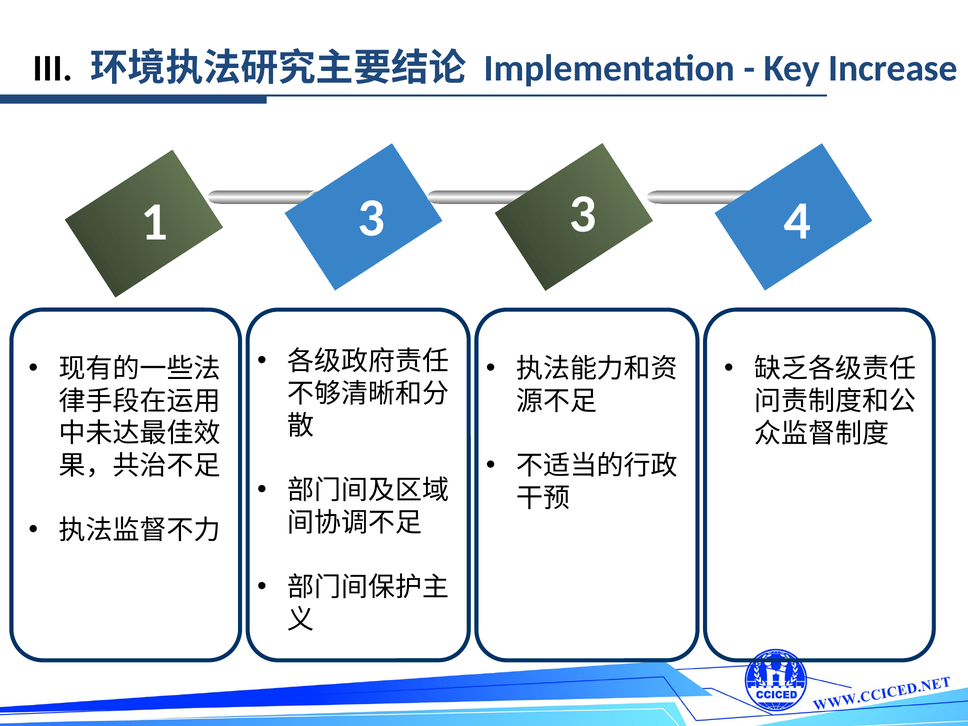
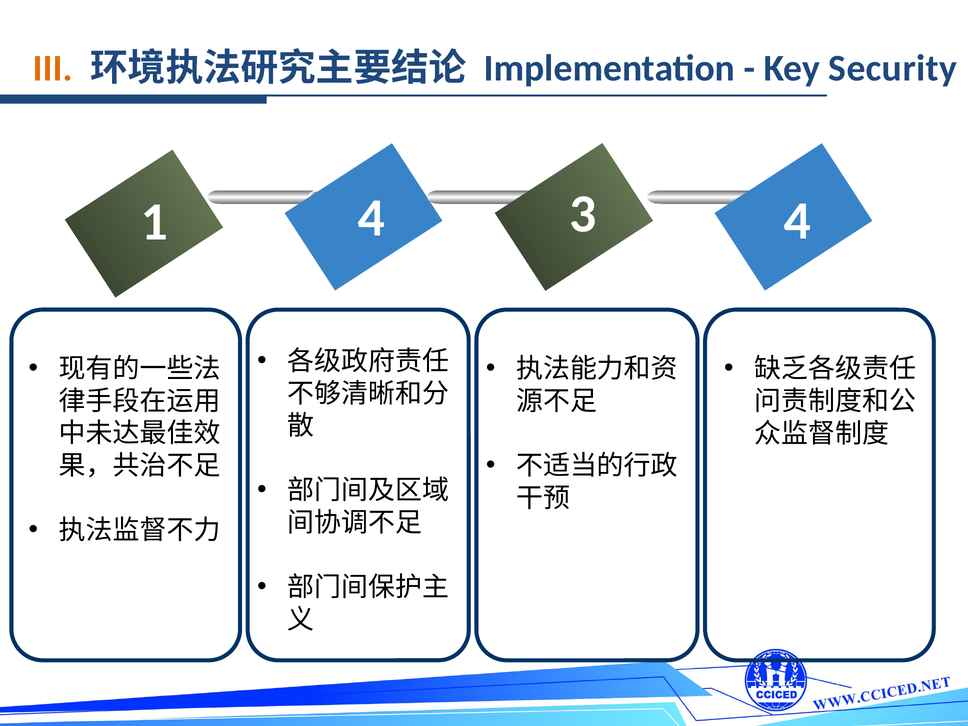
III colour: black -> orange
Increase: Increase -> Security
1 3: 3 -> 4
